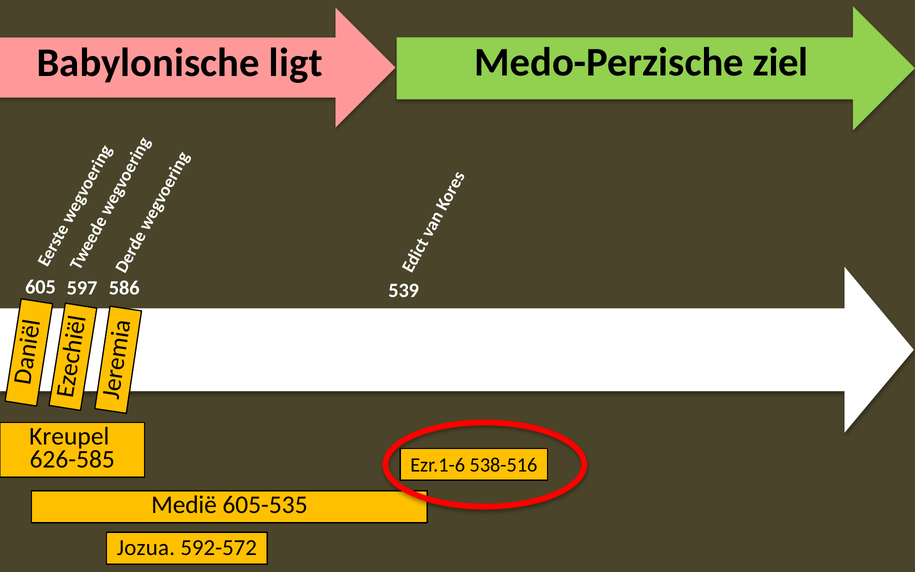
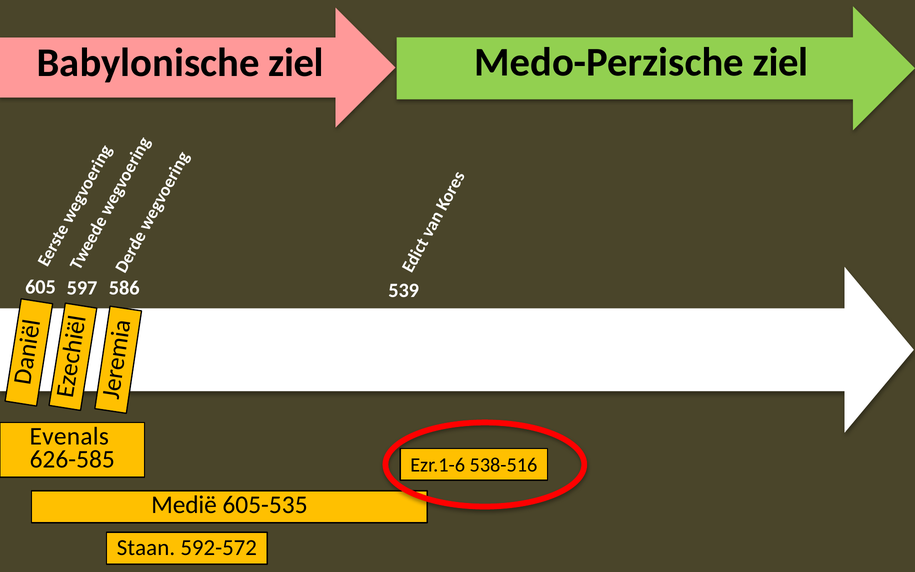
Babylonische ligt: ligt -> ziel
Kreupel: Kreupel -> Evenals
Jozua: Jozua -> Staan
